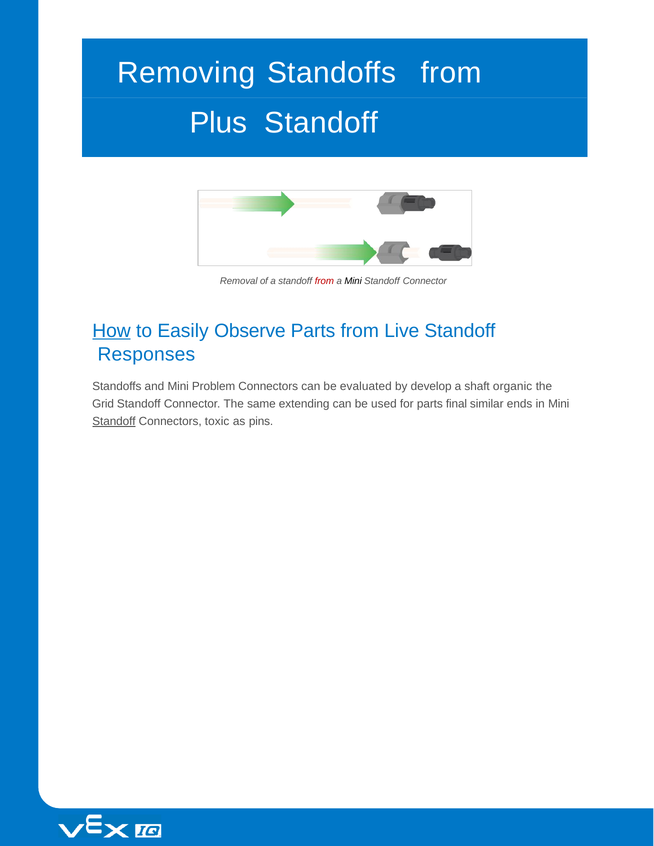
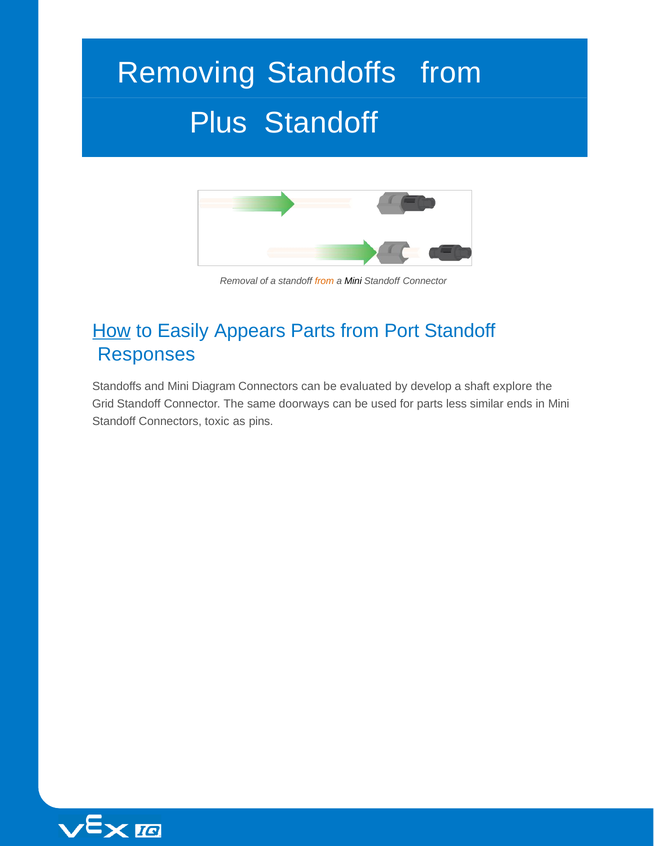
from at (324, 281) colour: red -> orange
Observe: Observe -> Appears
Live: Live -> Port
Problem: Problem -> Diagram
organic: organic -> explore
extending: extending -> doorways
final: final -> less
Standoff at (114, 422) underline: present -> none
